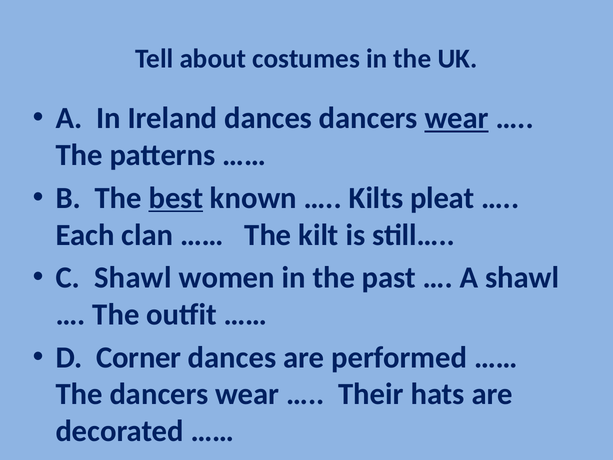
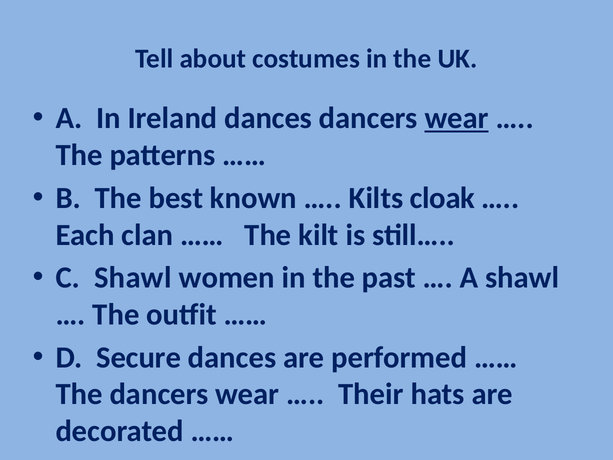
best underline: present -> none
pleat: pleat -> cloak
Corner: Corner -> Secure
